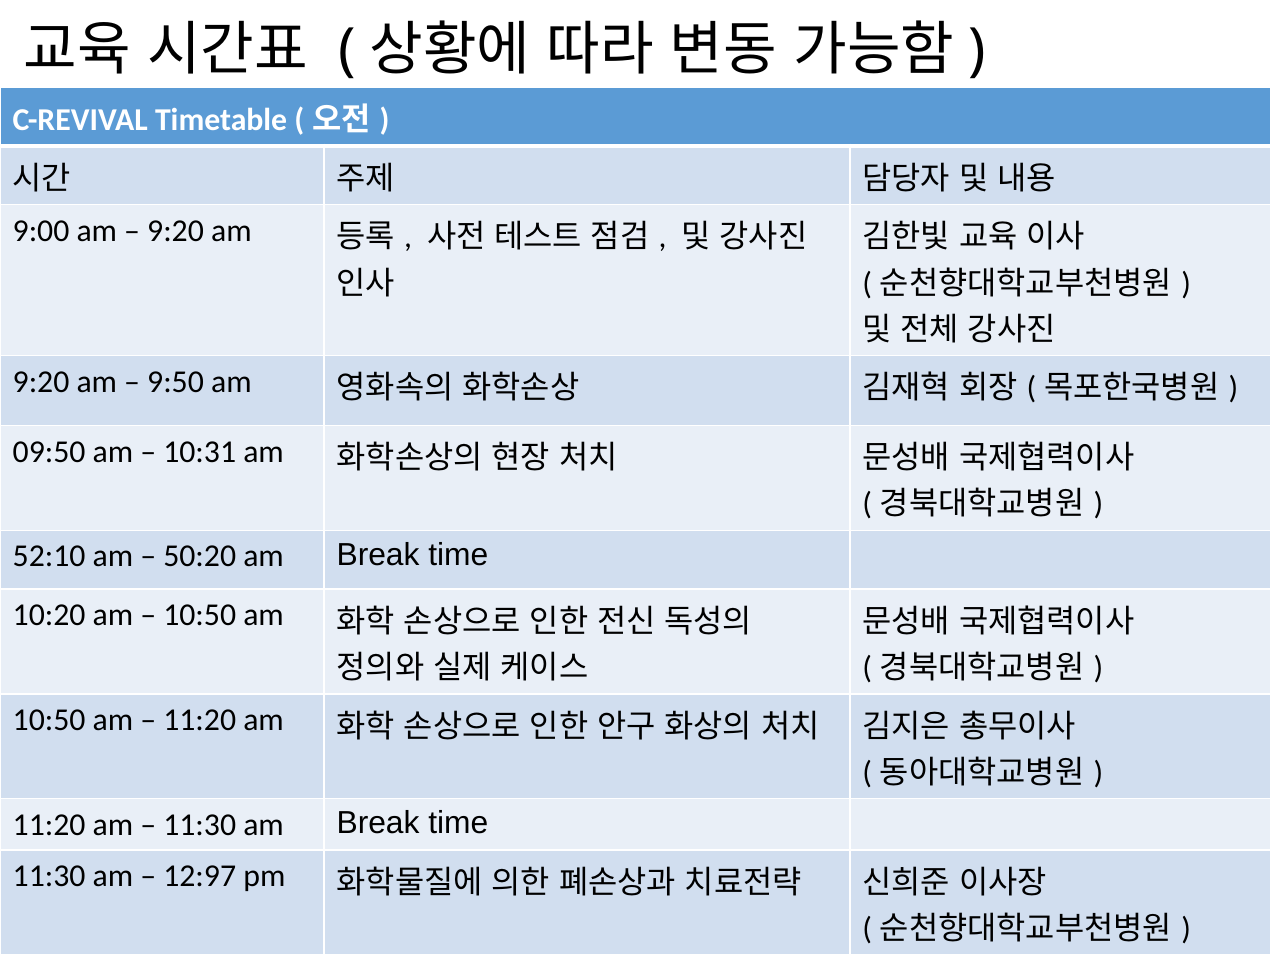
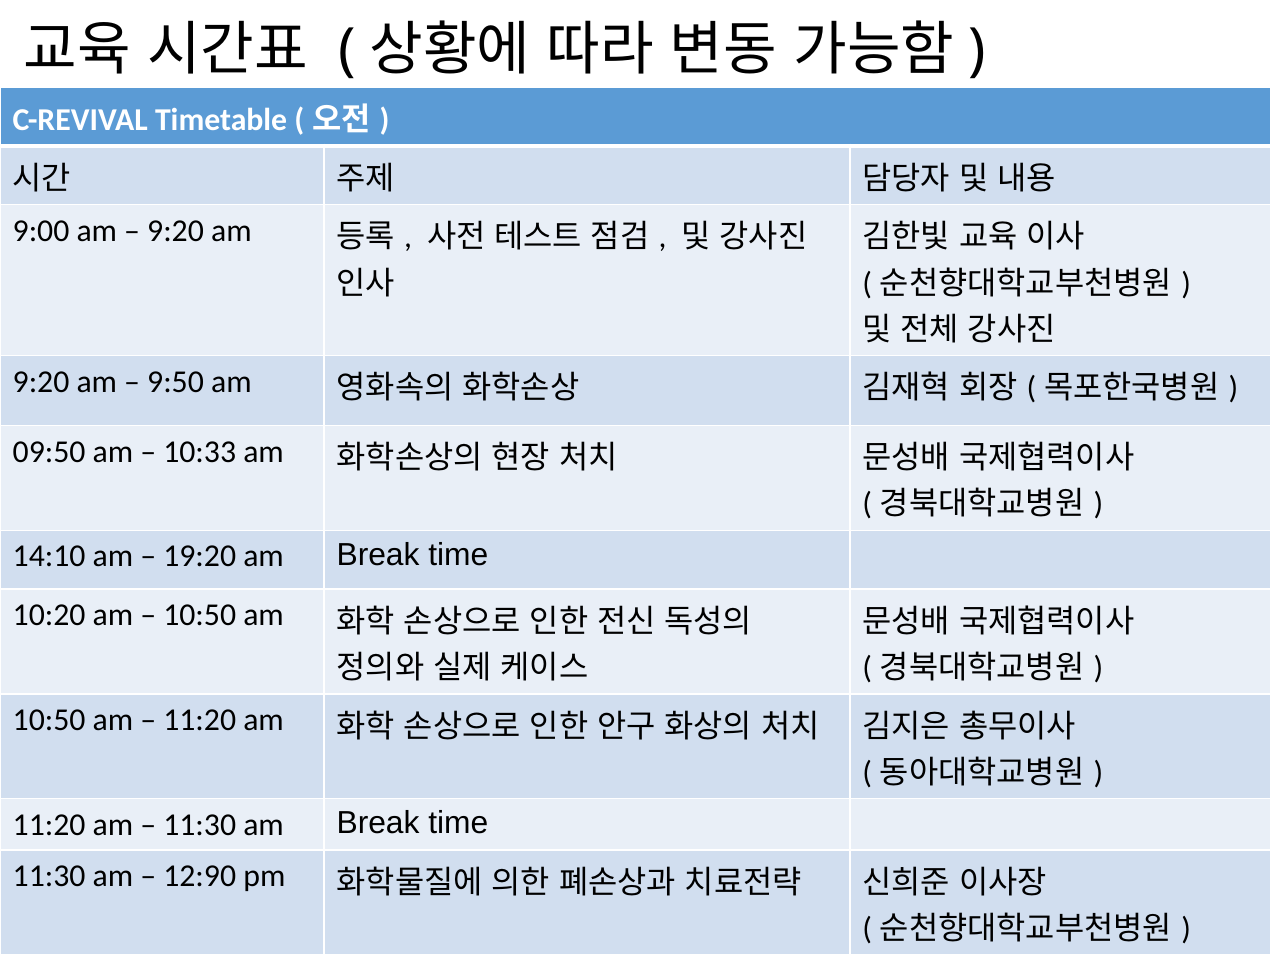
10:31: 10:31 -> 10:33
52:10: 52:10 -> 14:10
50:20: 50:20 -> 19:20
12:97: 12:97 -> 12:90
